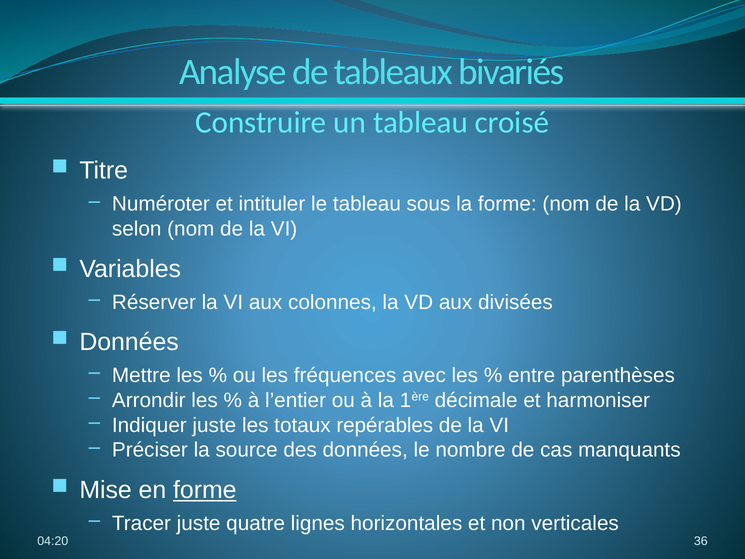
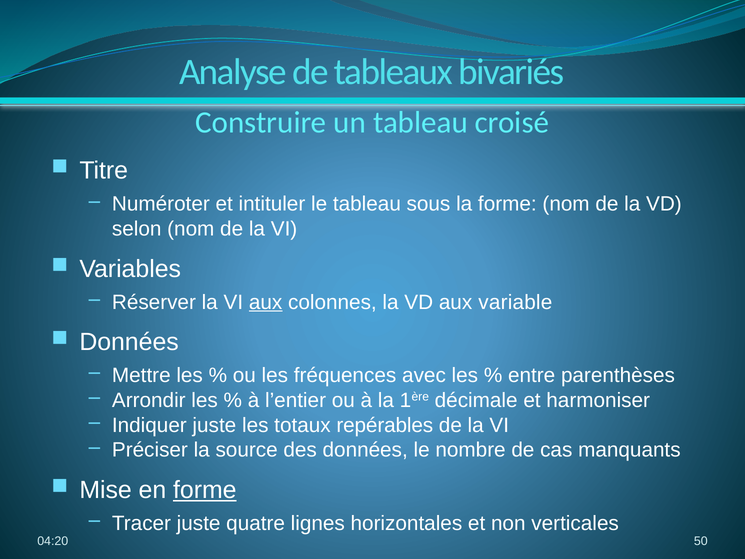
aux at (266, 302) underline: none -> present
divisées: divisées -> variable
36: 36 -> 50
